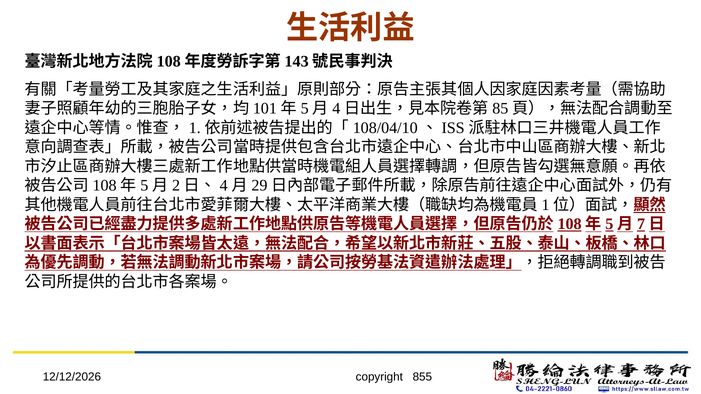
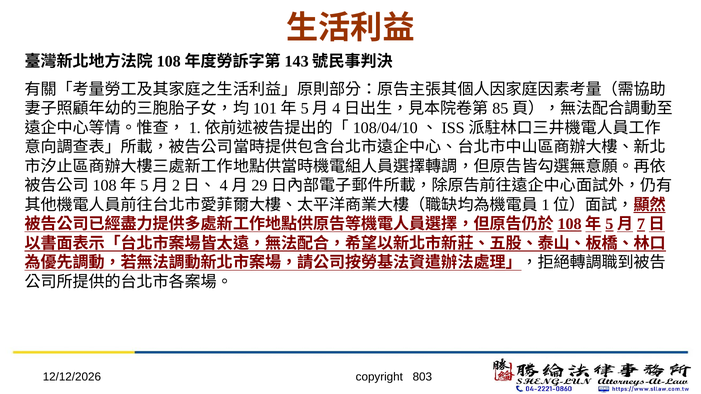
855: 855 -> 803
